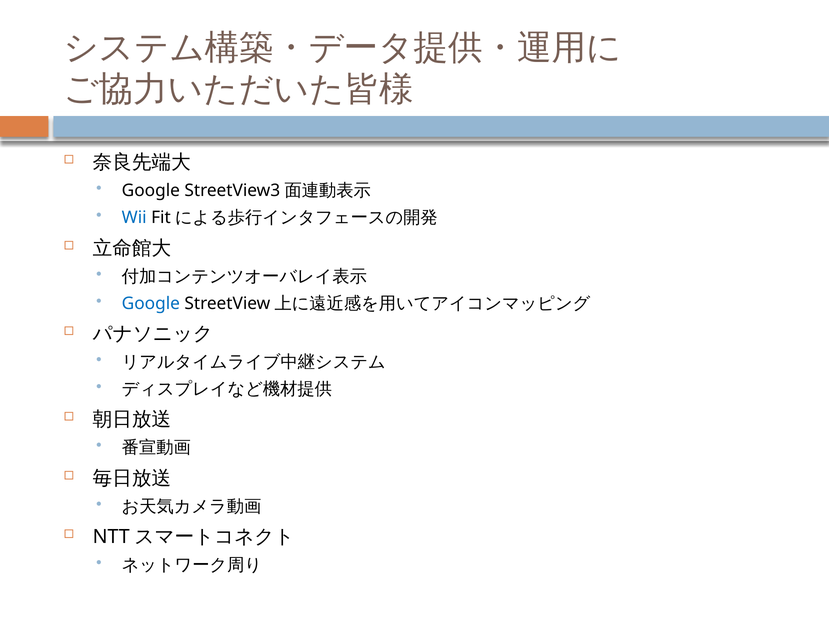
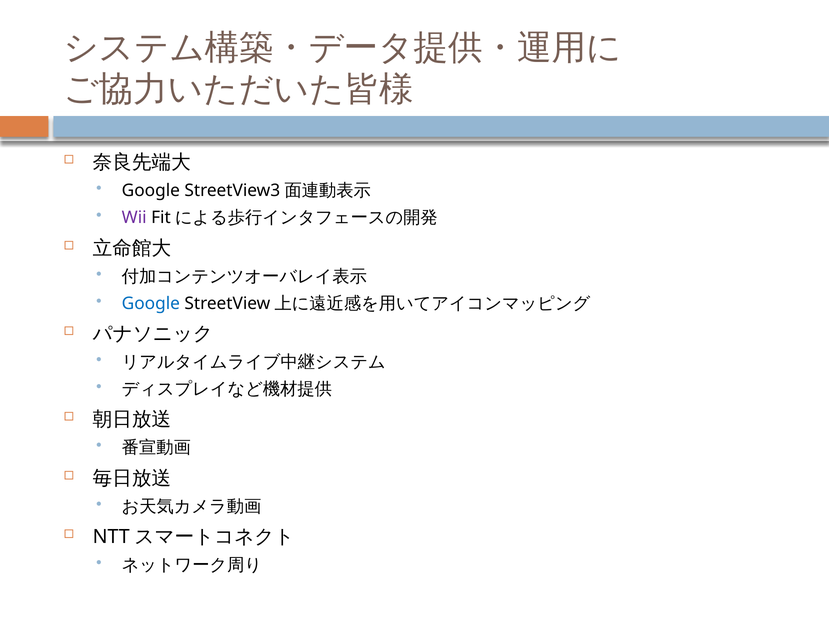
Wii colour: blue -> purple
